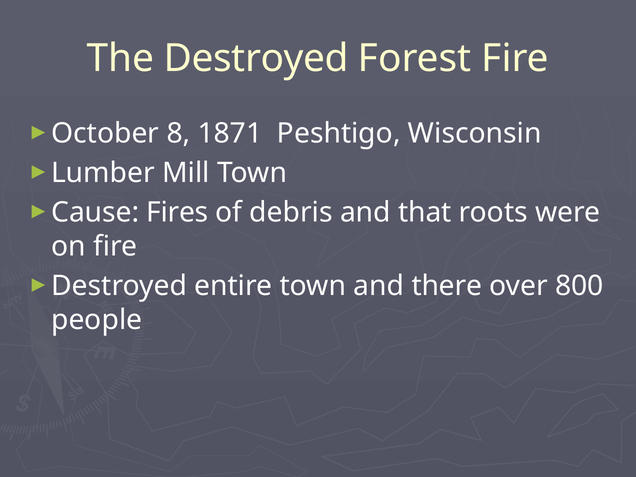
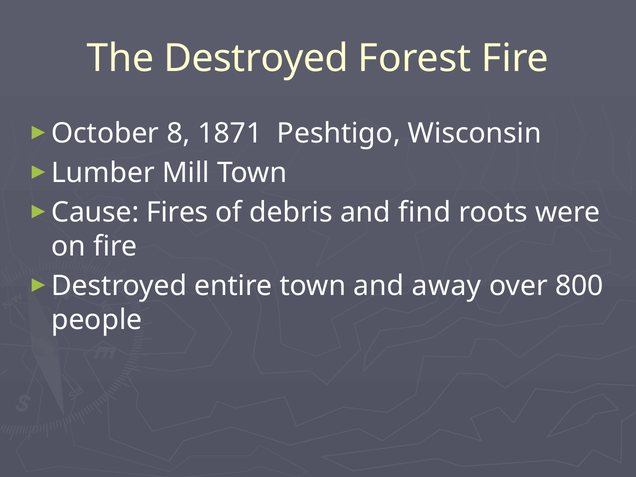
that: that -> find
there: there -> away
